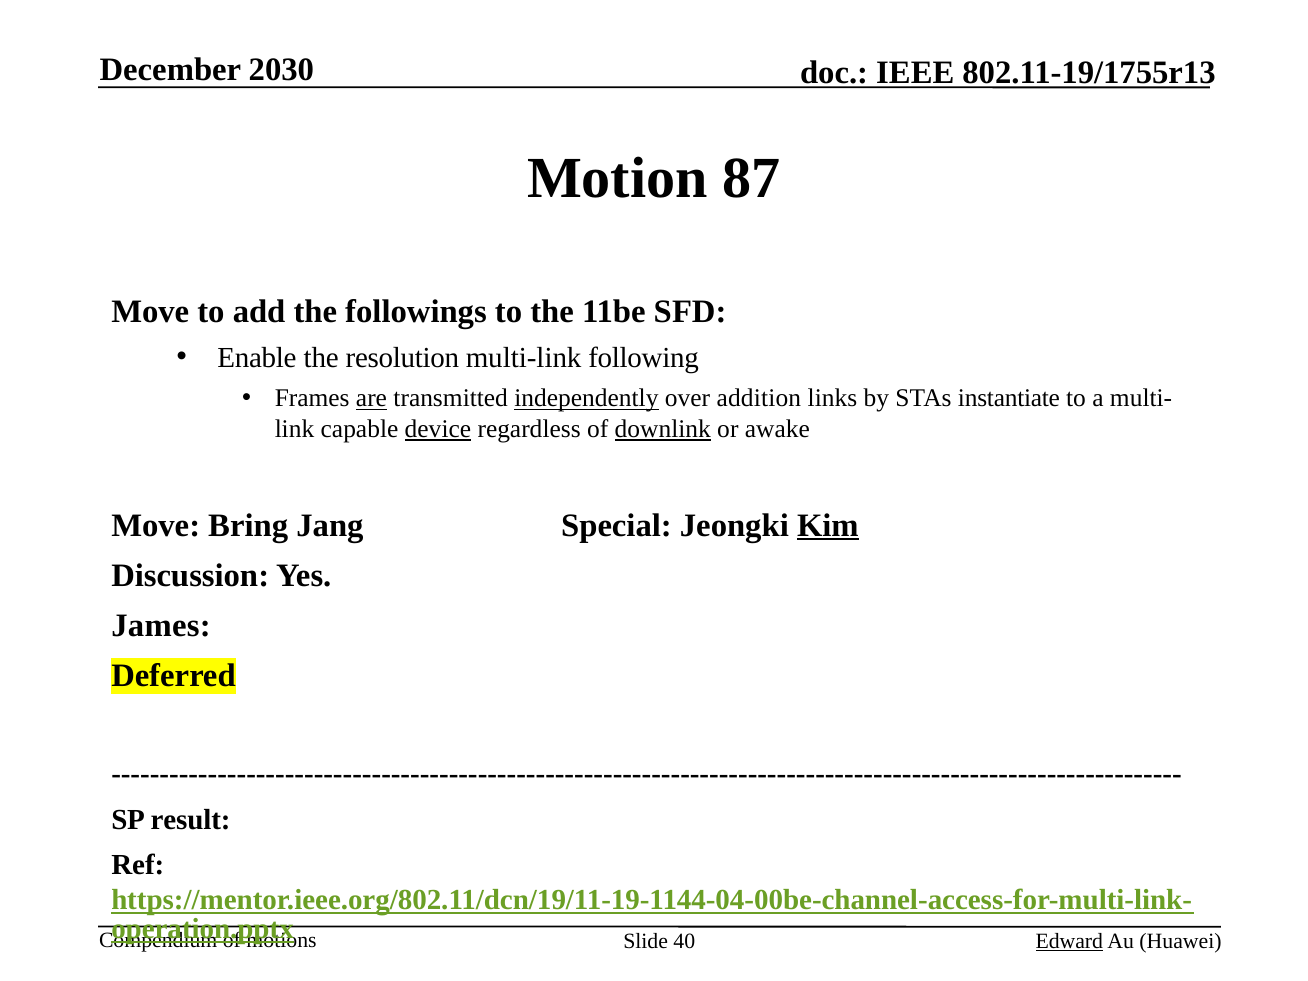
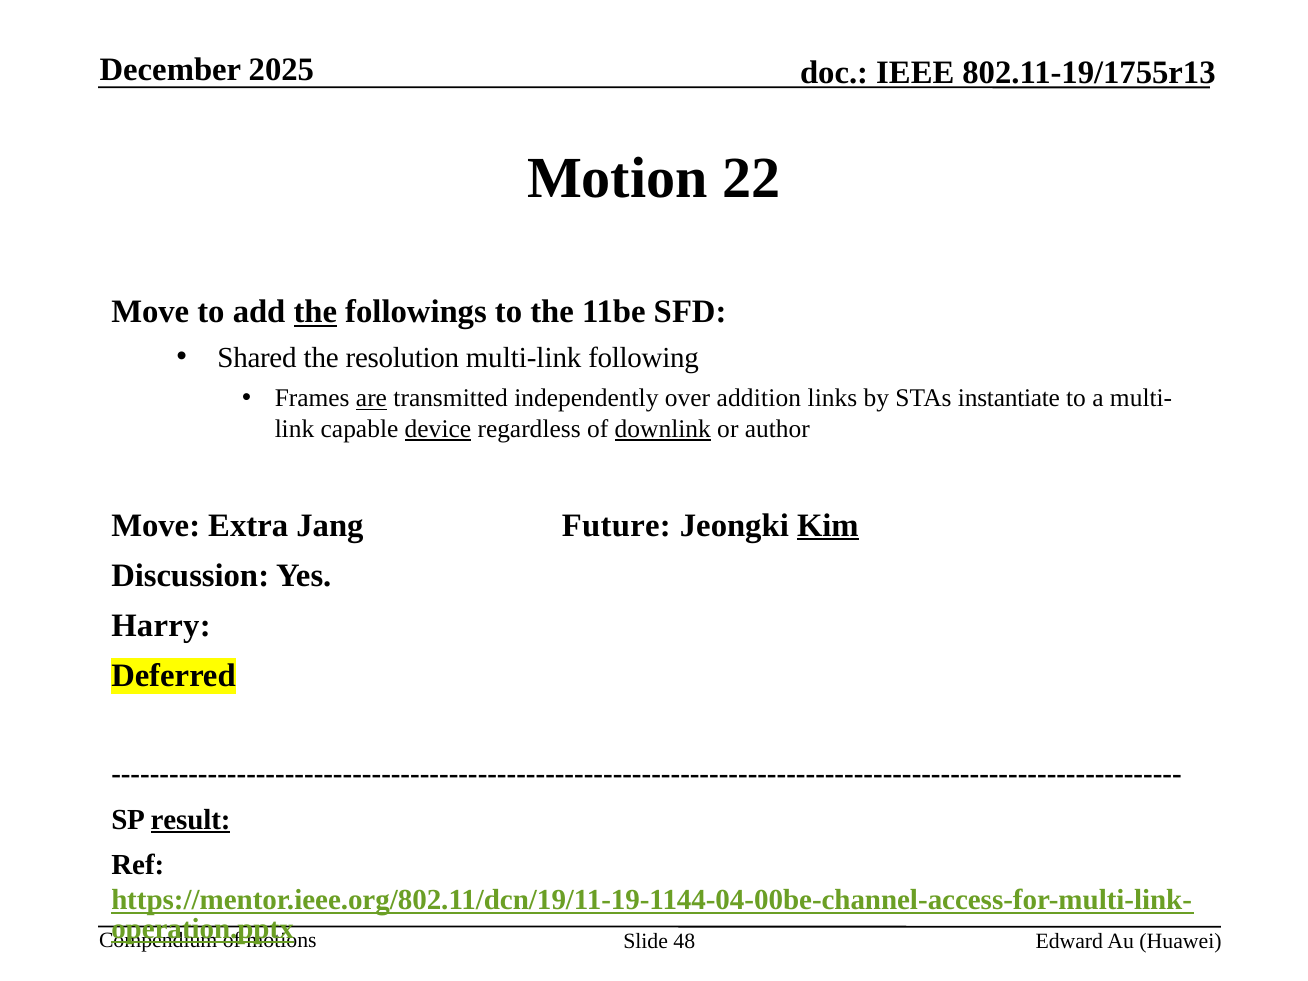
2030: 2030 -> 2025
87: 87 -> 22
the at (315, 312) underline: none -> present
Enable: Enable -> Shared
independently underline: present -> none
awake: awake -> author
Bring: Bring -> Extra
Special: Special -> Future
James: James -> Harry
result underline: none -> present
40: 40 -> 48
Edward underline: present -> none
